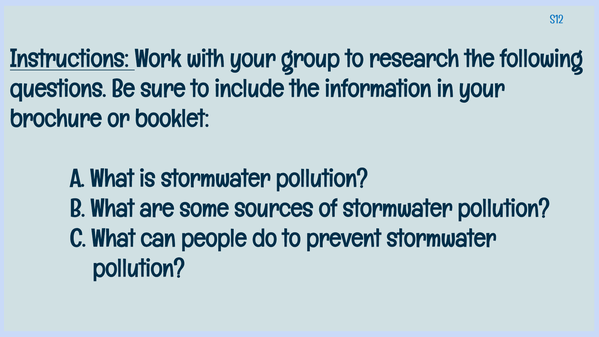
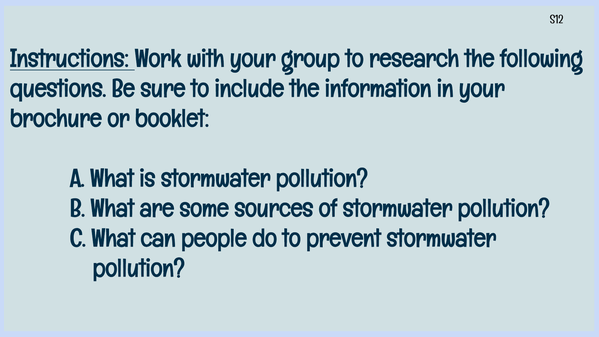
S12 colour: blue -> black
